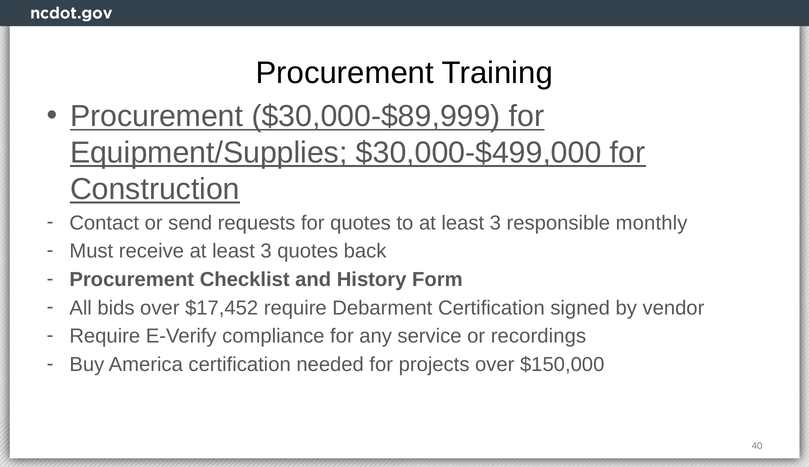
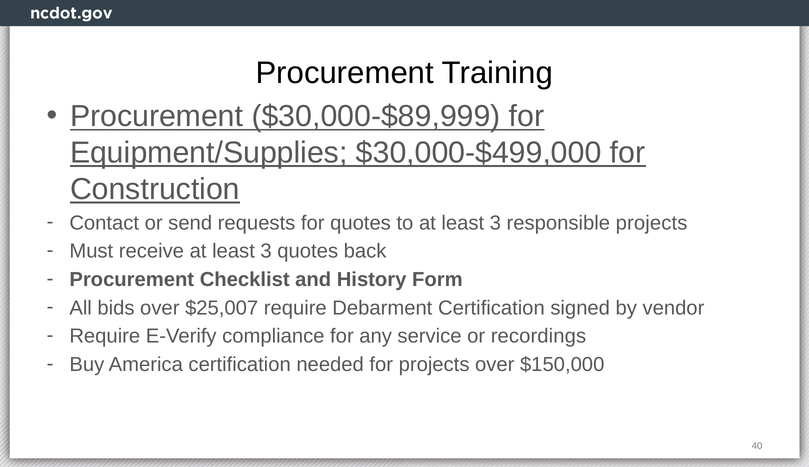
responsible monthly: monthly -> projects
$17,452: $17,452 -> $25,007
